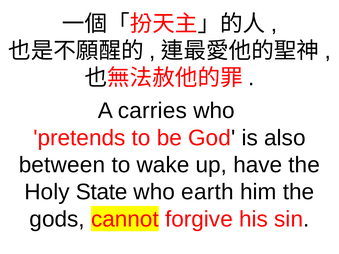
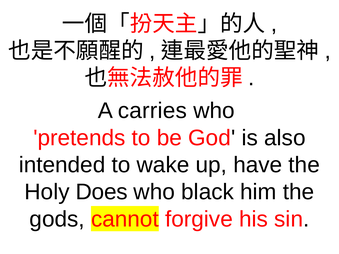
between: between -> intended
State: State -> Does
earth: earth -> black
